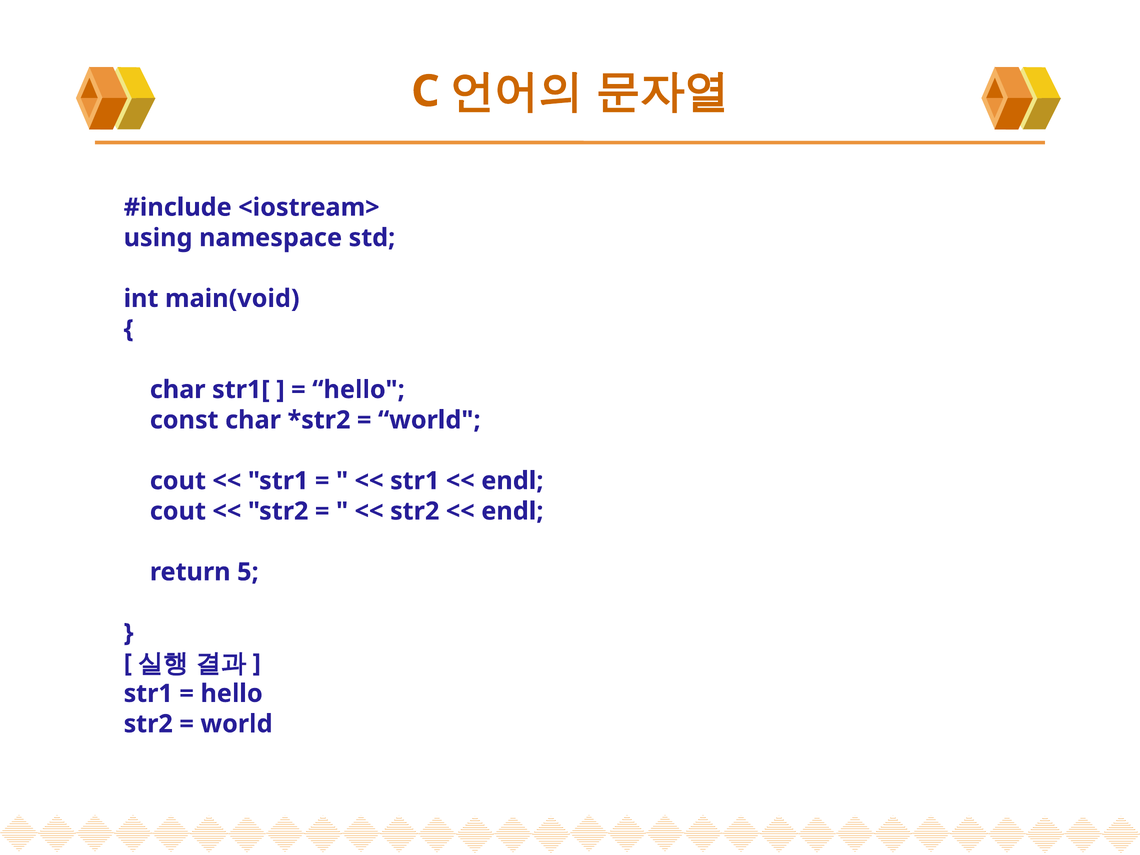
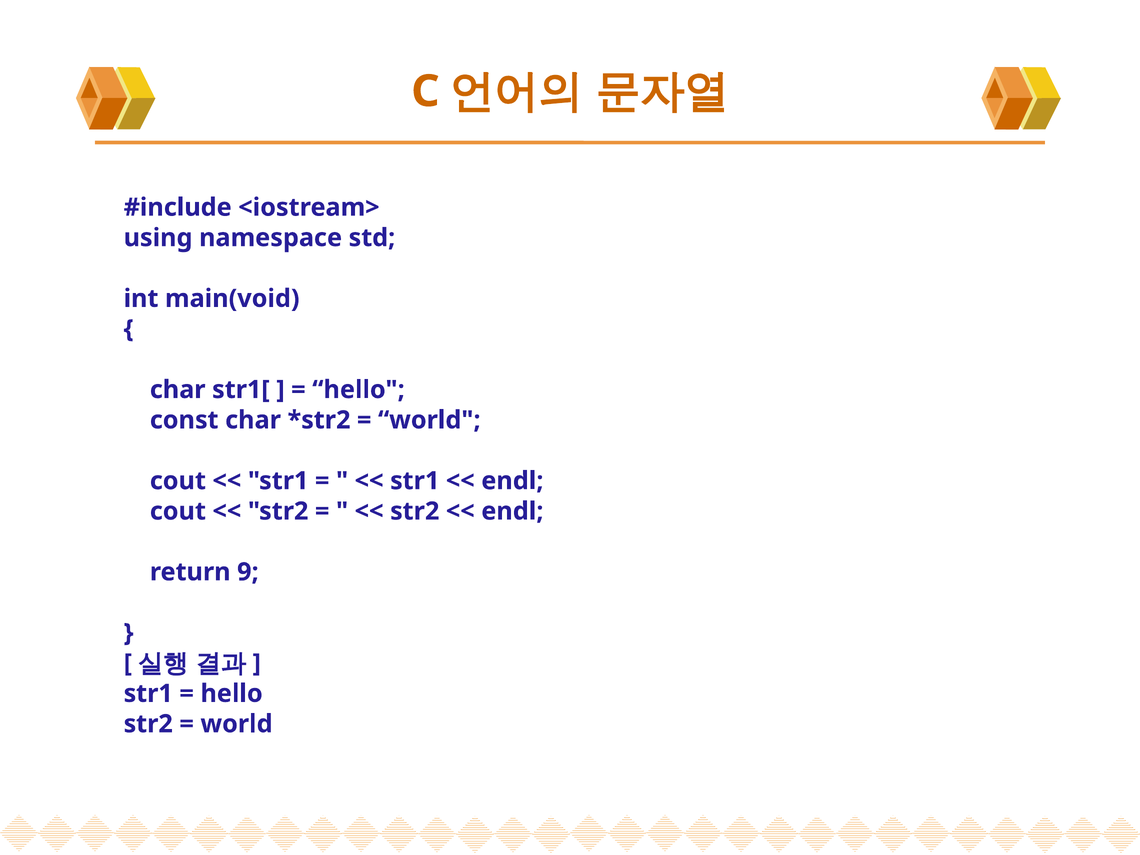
5: 5 -> 9
